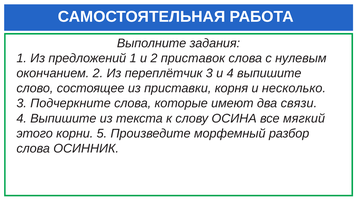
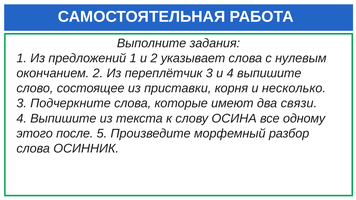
приставок: приставок -> указывает
мягкий: мягкий -> одному
корни: корни -> после
